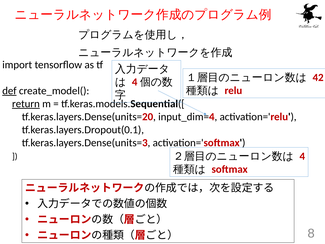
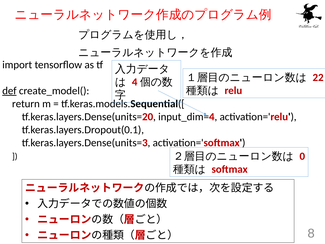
42: 42 -> 22
return underline: present -> none
4: 4 -> 0
